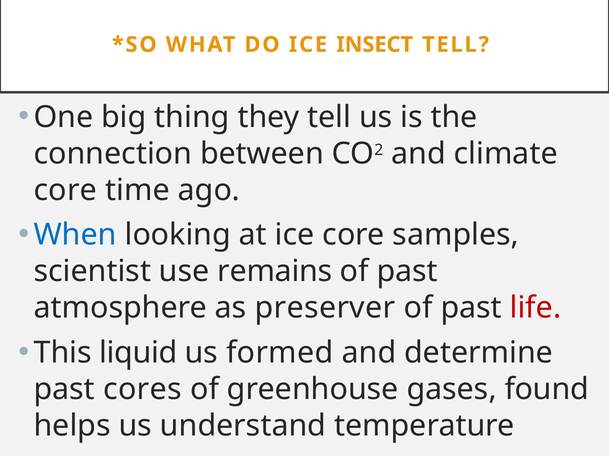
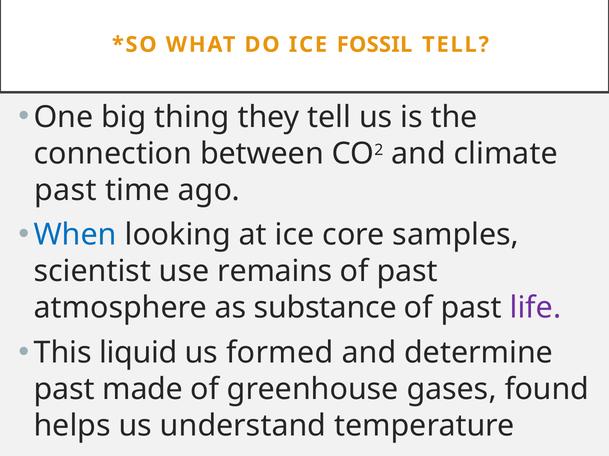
INSECT: INSECT -> FOSSIL
core at (65, 190): core -> past
preserver: preserver -> substance
life colour: red -> purple
cores: cores -> made
